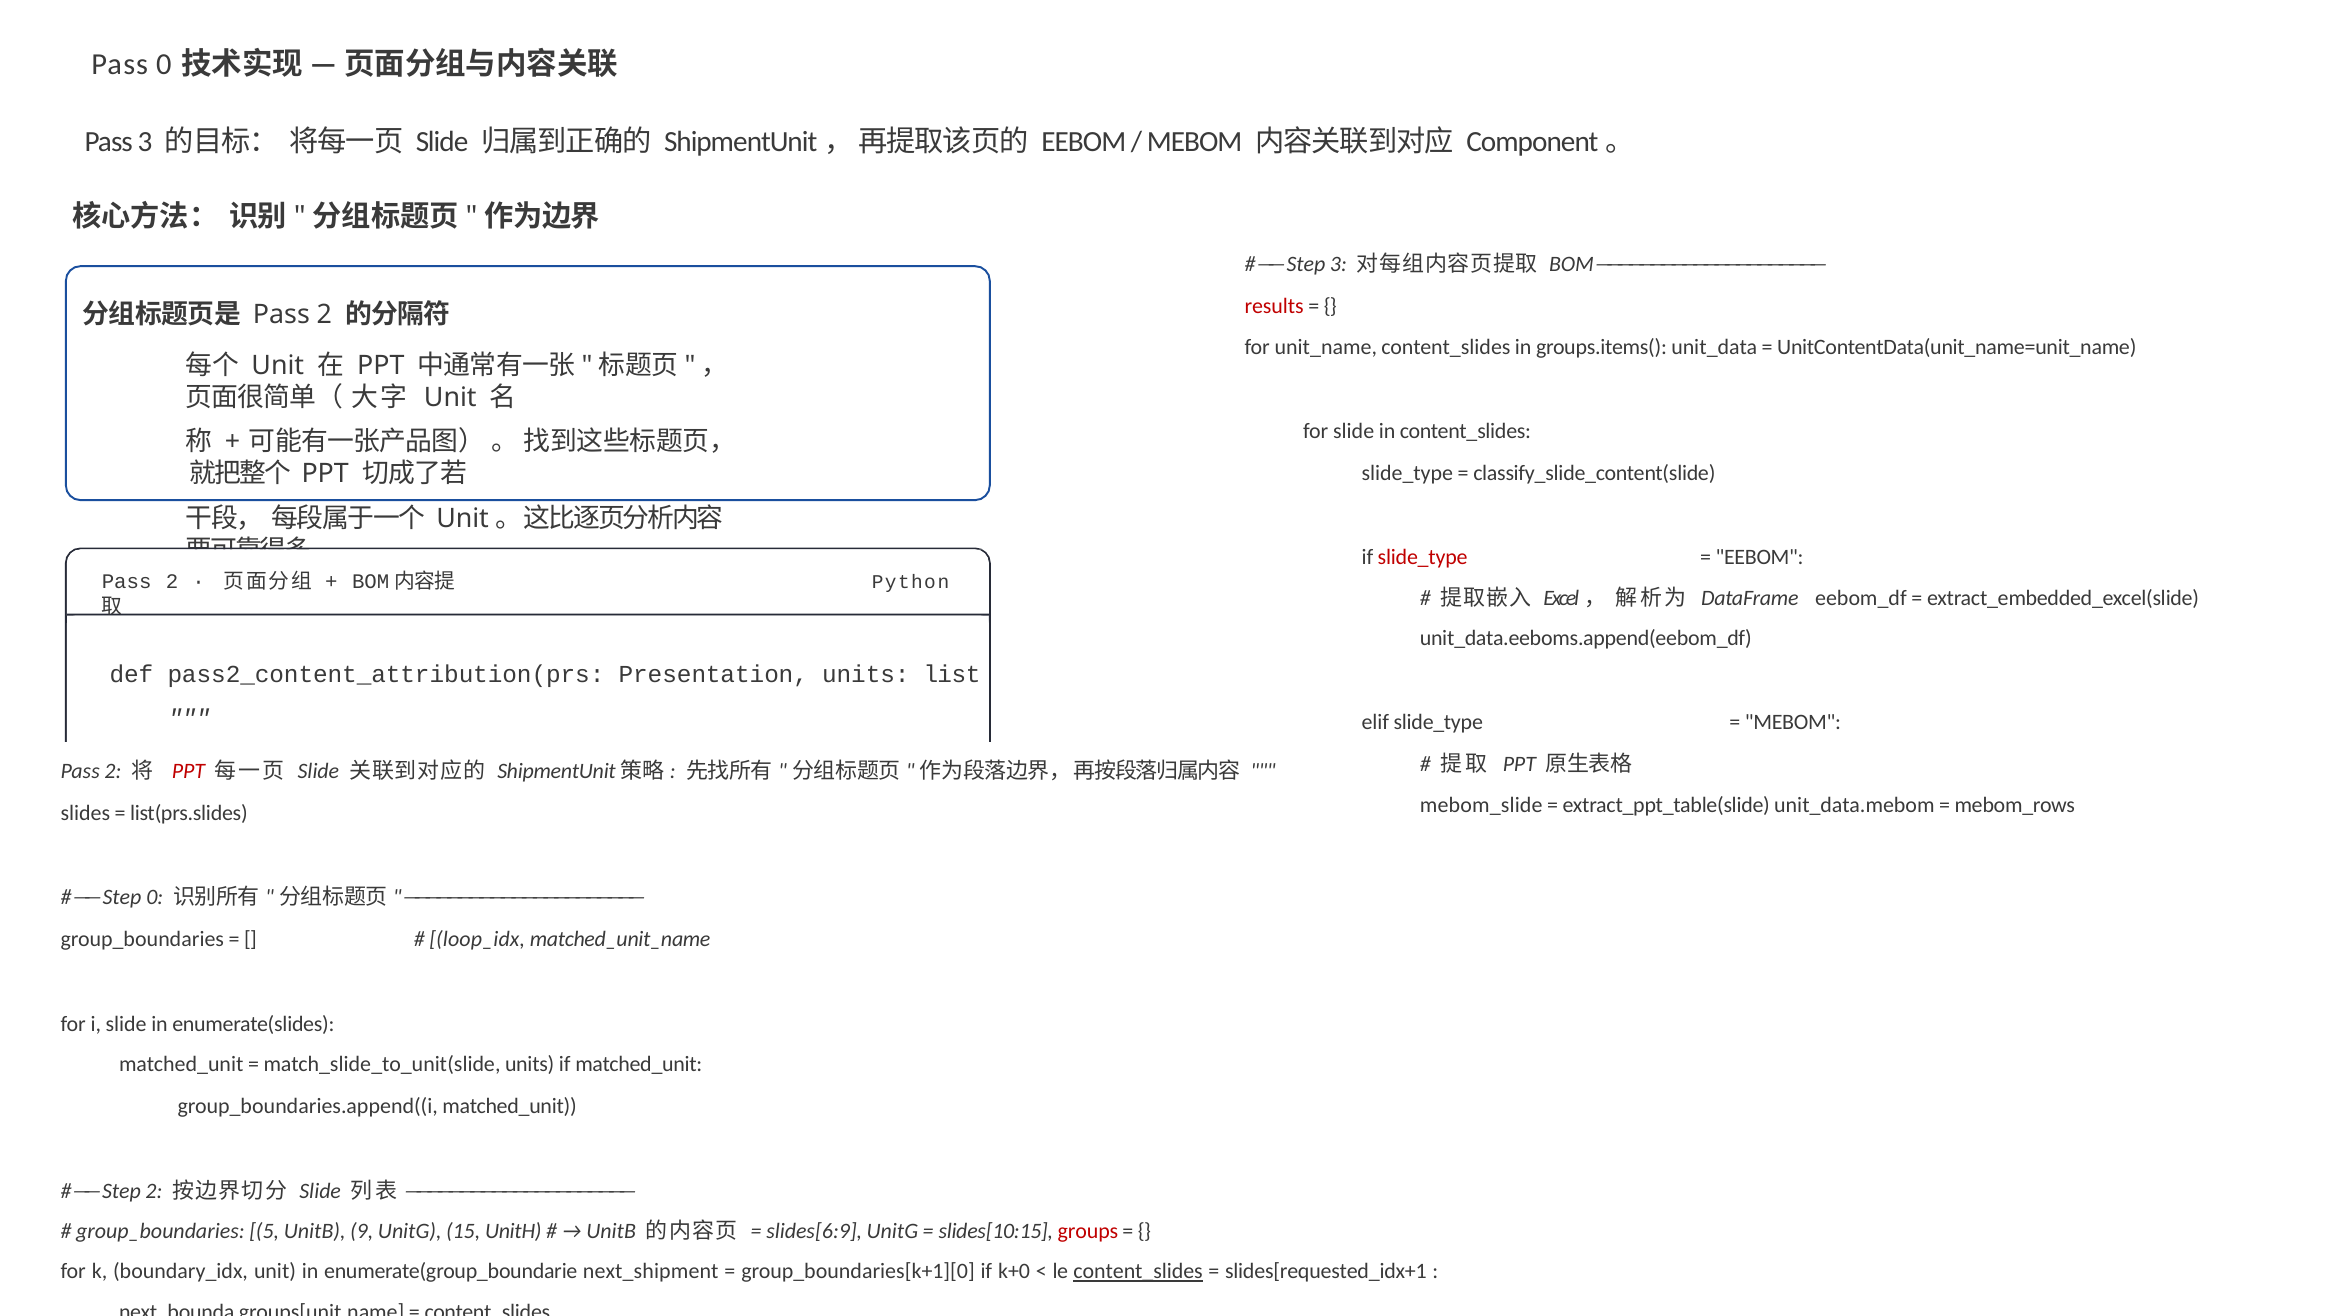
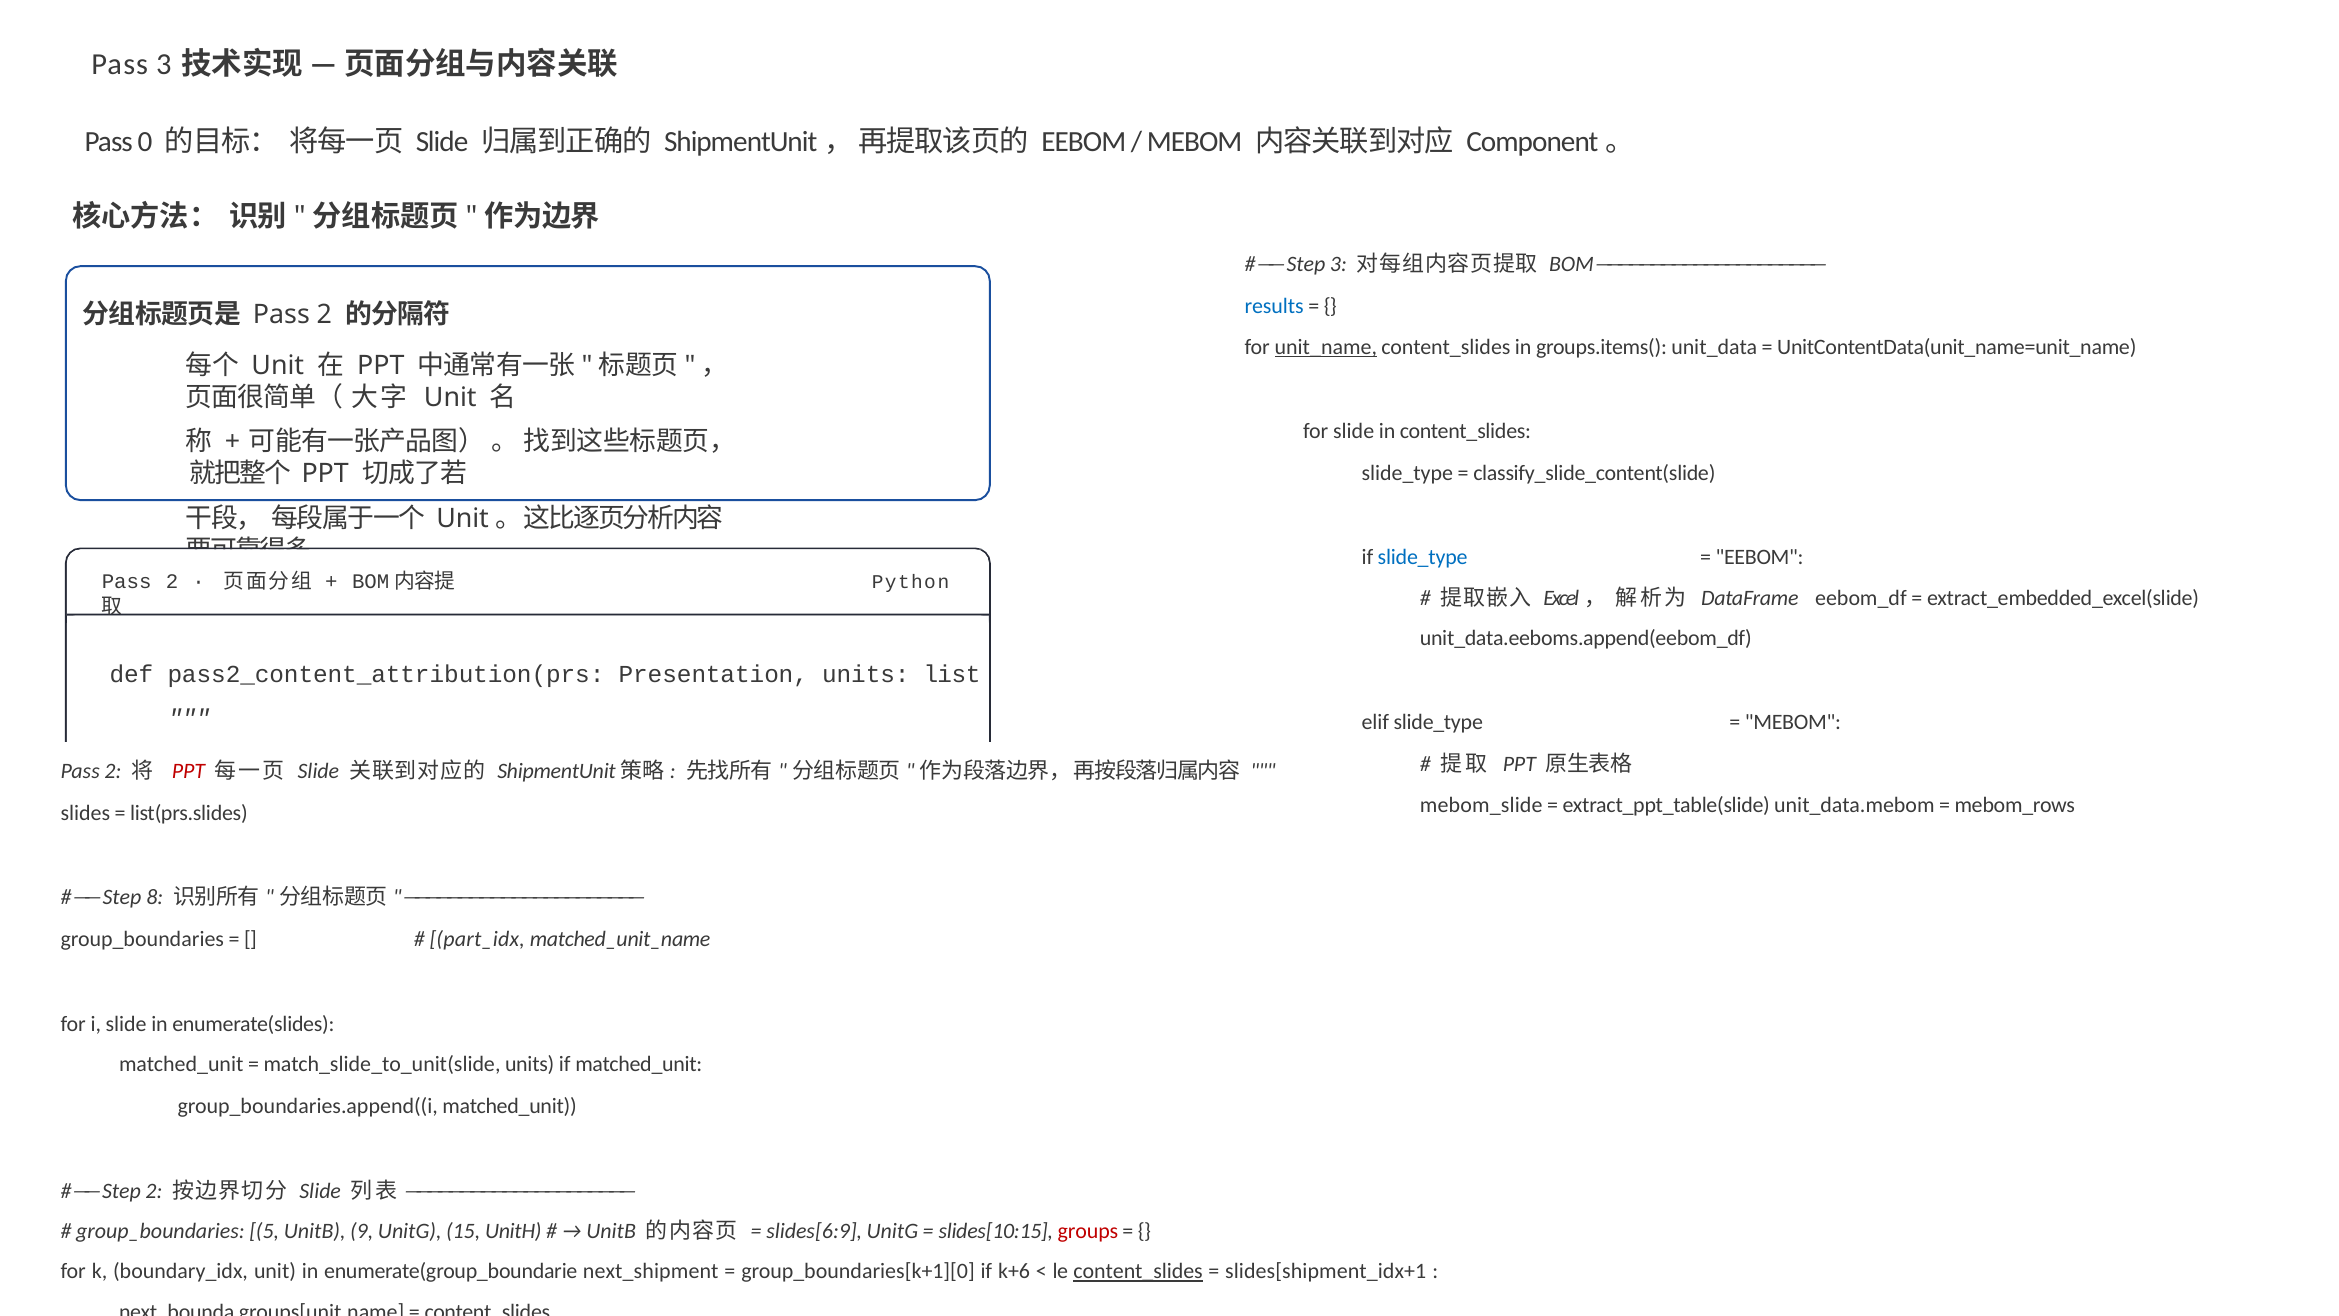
Pass 0: 0 -> 3
Pass 3: 3 -> 0
results colour: red -> blue
unit_name underline: none -> present
slide_type at (1423, 557) colour: red -> blue
Step 0: 0 -> 8
loop_idx: loop_idx -> part_idx
k+0: k+0 -> k+6
slides[requested_idx+1: slides[requested_idx+1 -> slides[shipment_idx+1
